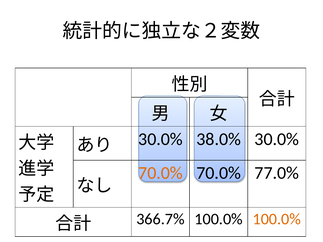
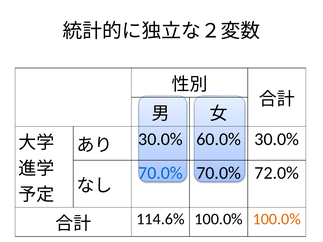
38.0%: 38.0% -> 60.0%
70.0% at (160, 173) colour: orange -> blue
77.0%: 77.0% -> 72.0%
366.7%: 366.7% -> 114.6%
